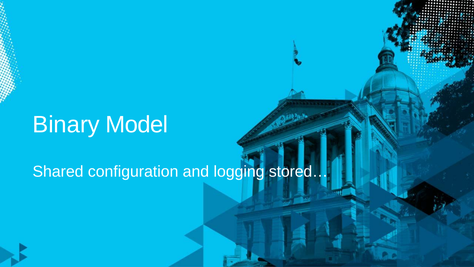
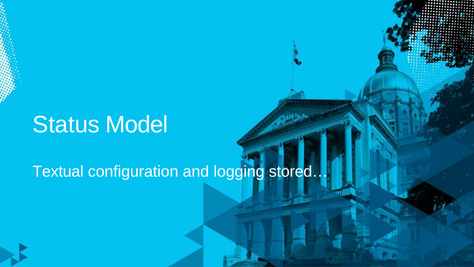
Binary: Binary -> Status
Shared: Shared -> Textual
